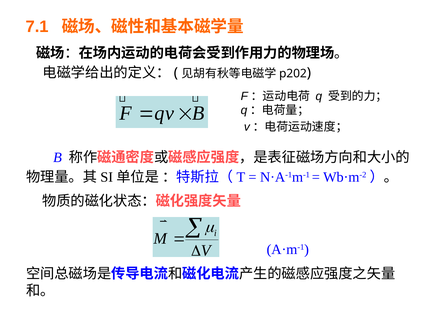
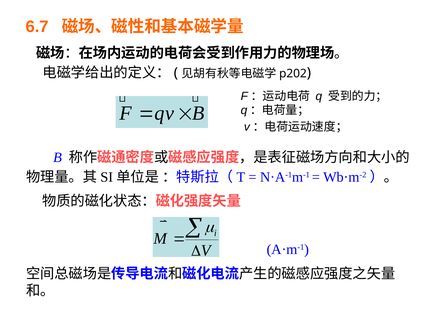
7.1: 7.1 -> 6.7
